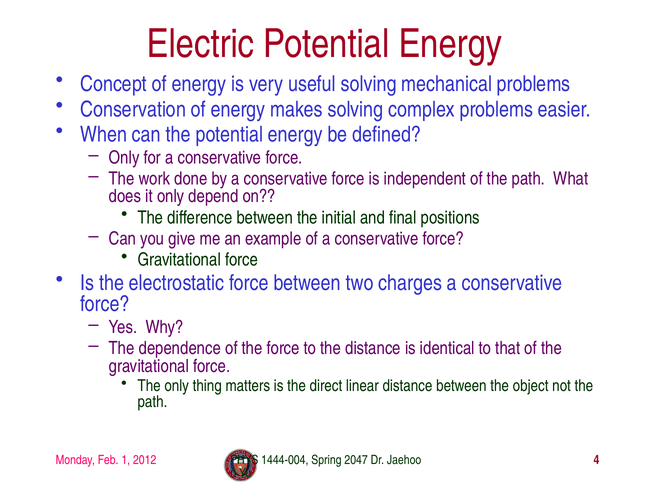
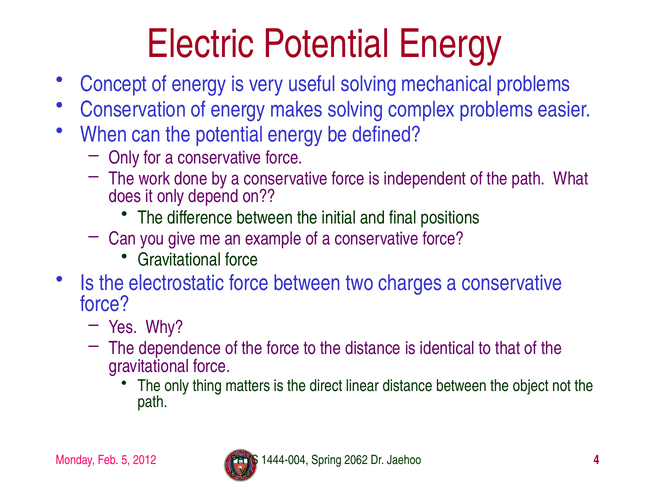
1: 1 -> 5
2047: 2047 -> 2062
